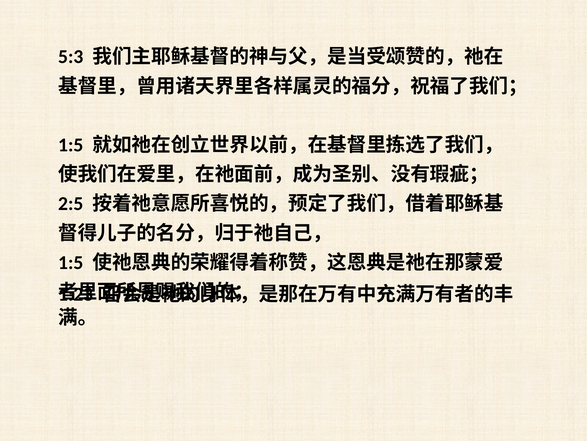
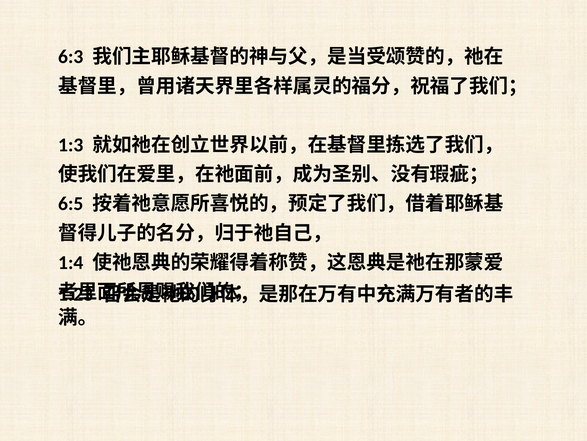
5:3: 5:3 -> 6:3
1:5 at (71, 145): 1:5 -> 1:3
2:5: 2:5 -> 6:5
1:5 at (71, 262): 1:5 -> 1:4
